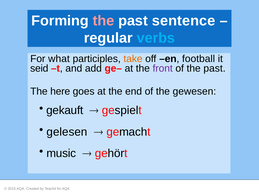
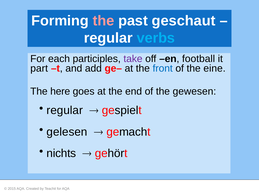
sentence: sentence -> geschaut
what: what -> each
take colour: orange -> purple
seid: seid -> part
front colour: purple -> blue
of the past: past -> eine
gekauft at (65, 110): gekauft -> regular
music: music -> nichts
